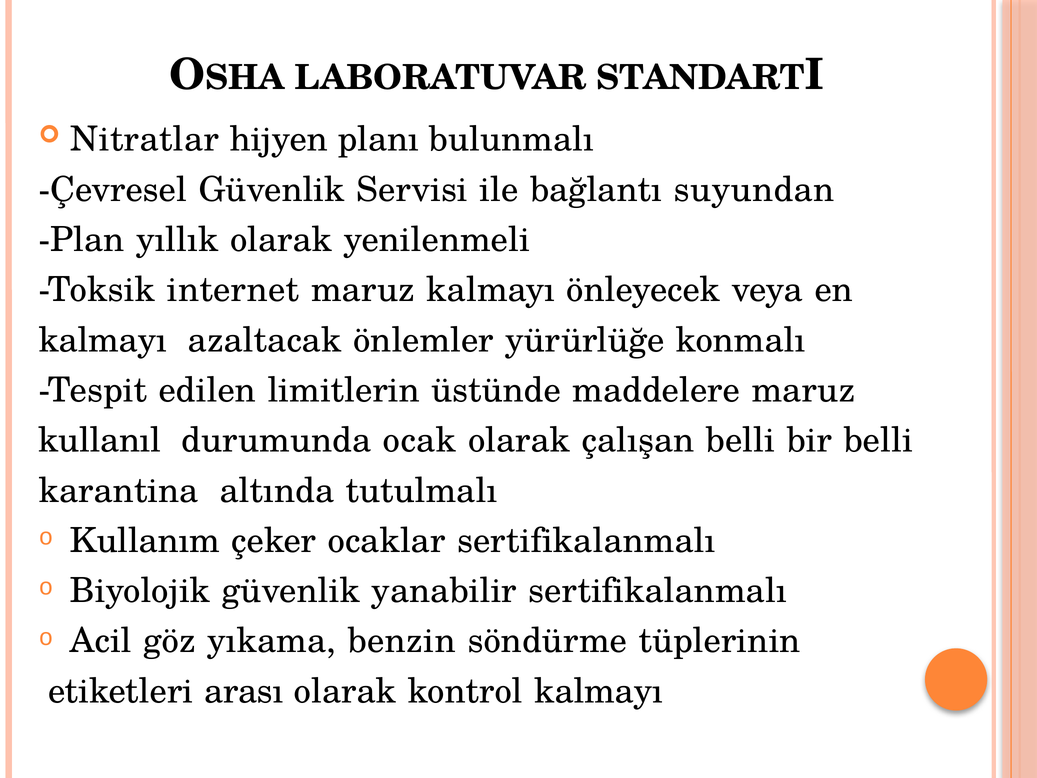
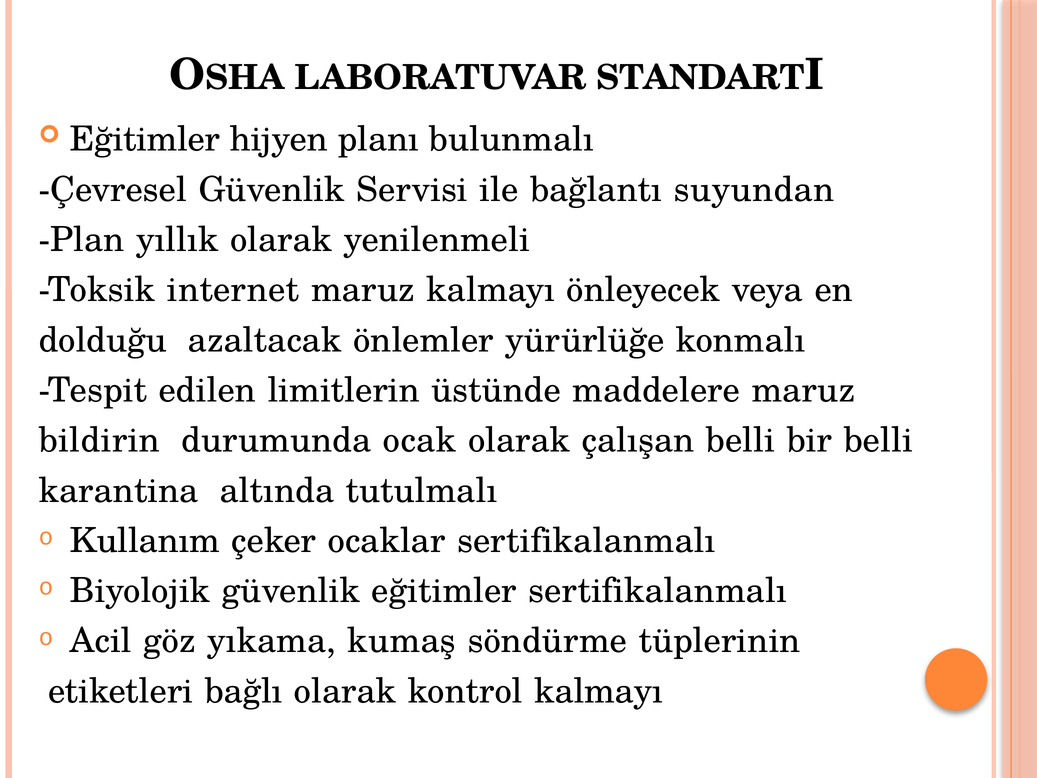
Nitratlar at (145, 139): Nitratlar -> Eğitimler
kalmayı at (103, 340): kalmayı -> dolduğu
kullanıl: kullanıl -> bildirin
güvenlik yanabilir: yanabilir -> eğitimler
benzin: benzin -> kumaş
arası: arası -> bağlı
